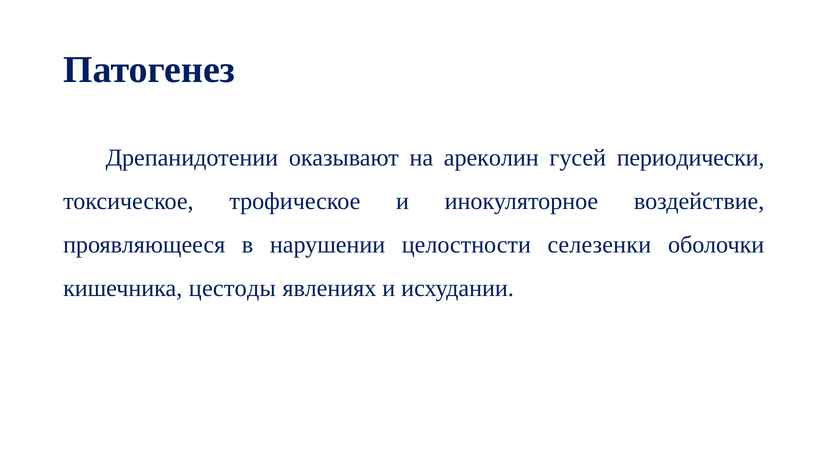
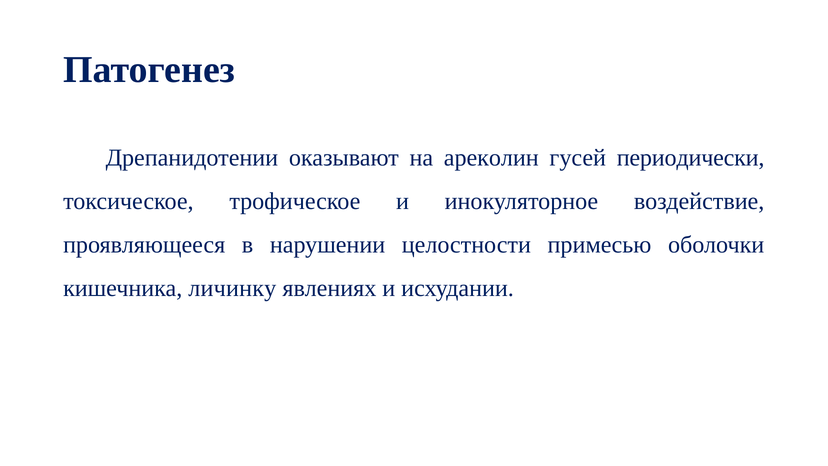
селезенки: селезенки -> примесью
цестоды: цестоды -> личинку
